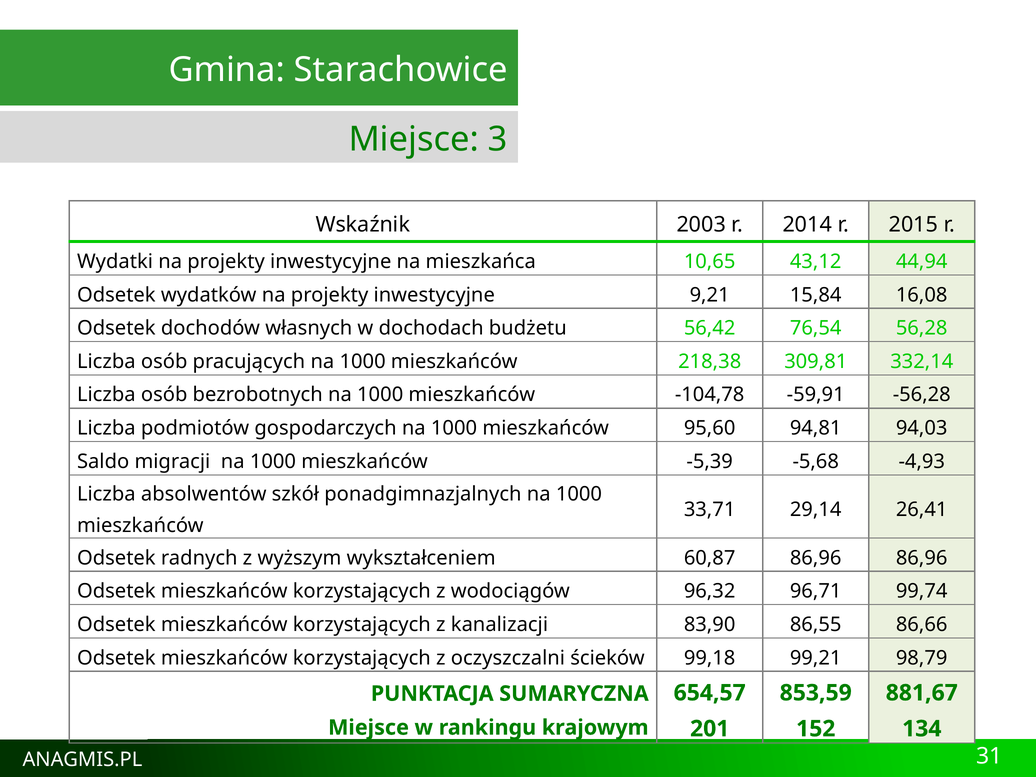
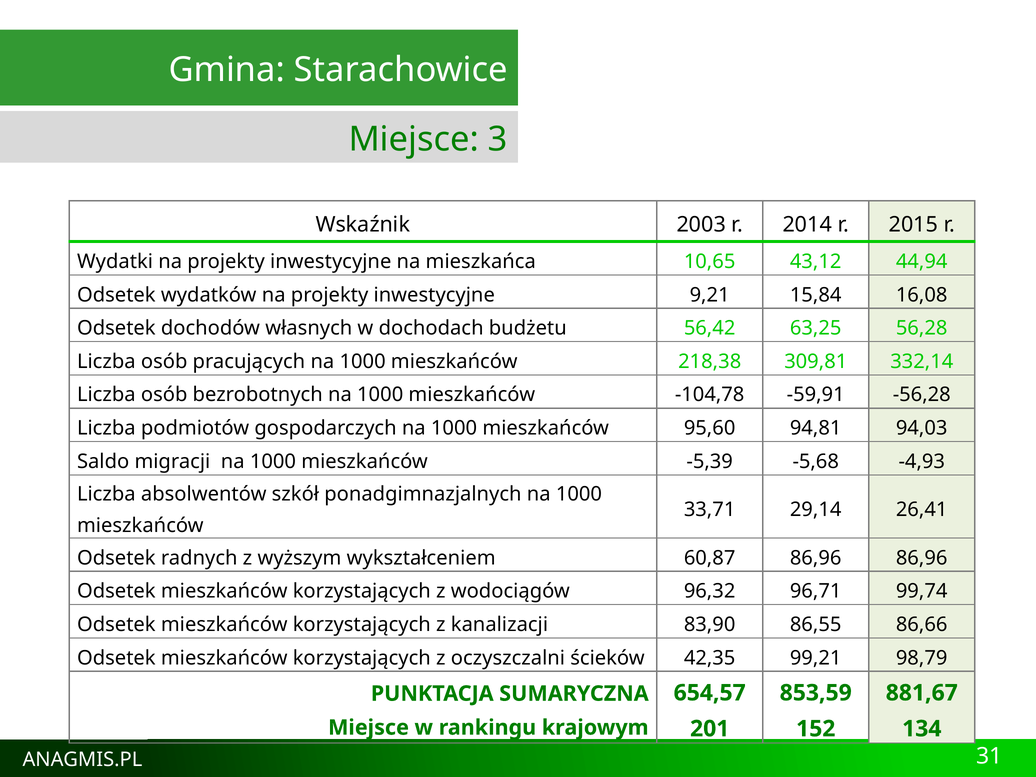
76,54: 76,54 -> 63,25
99,18: 99,18 -> 42,35
